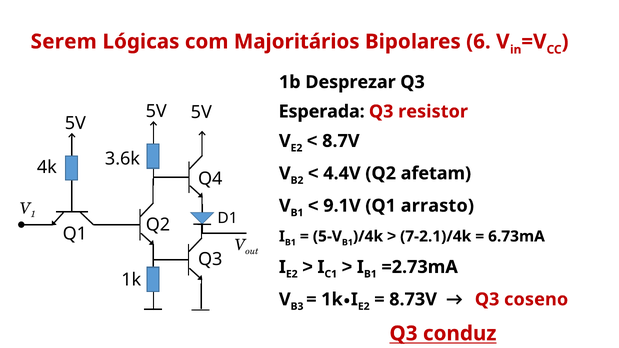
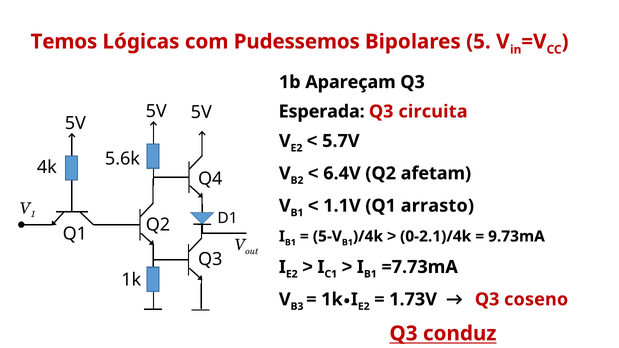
Serem: Serem -> Temos
Majoritários: Majoritários -> Pudessemos
6: 6 -> 5
Desprezar: Desprezar -> Apareçam
resistor: resistor -> circuita
8.7V: 8.7V -> 5.7V
3.6k: 3.6k -> 5.6k
4.4V: 4.4V -> 6.4V
9.1V: 9.1V -> 1.1V
7-2.1)/4k: 7-2.1)/4k -> 0-2.1)/4k
6.73mA: 6.73mA -> 9.73mA
=2.73mA: =2.73mA -> =7.73mA
8.73V: 8.73V -> 1.73V
